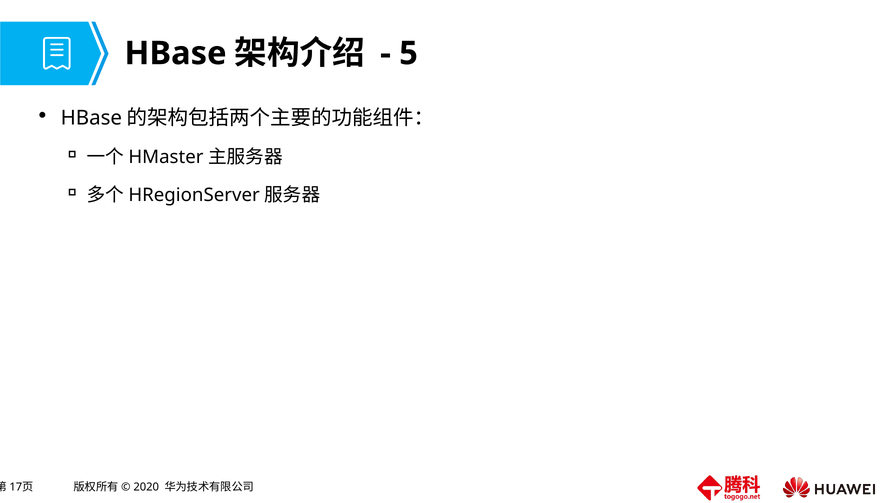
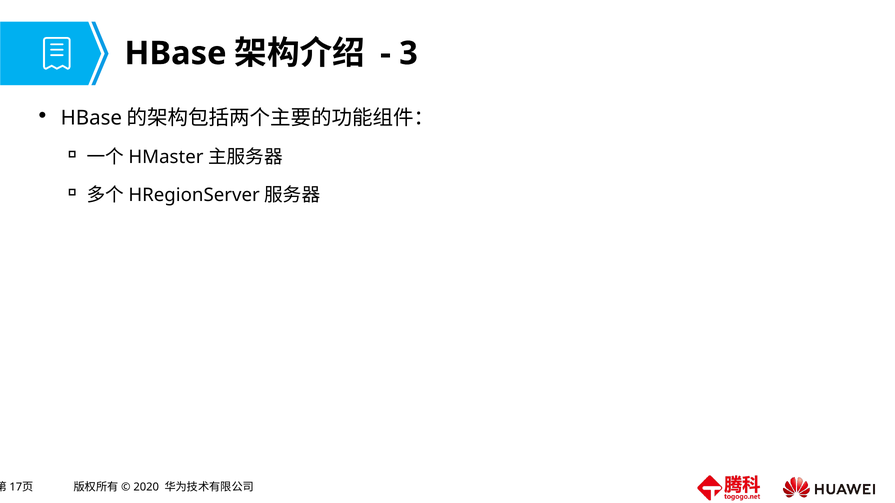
5: 5 -> 3
